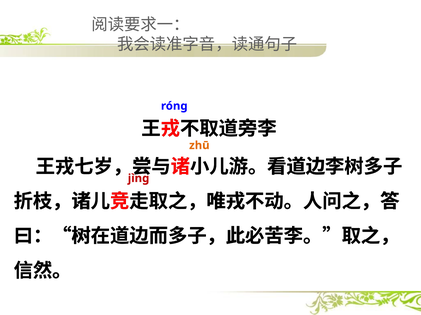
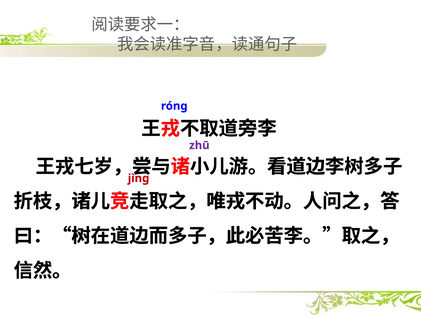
zhū colour: orange -> purple
